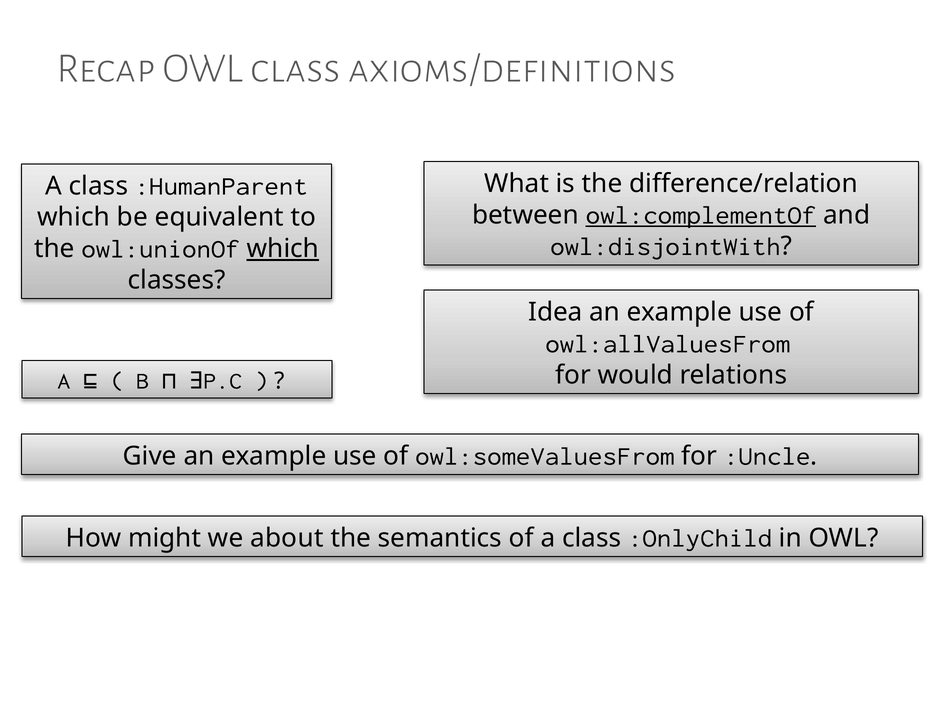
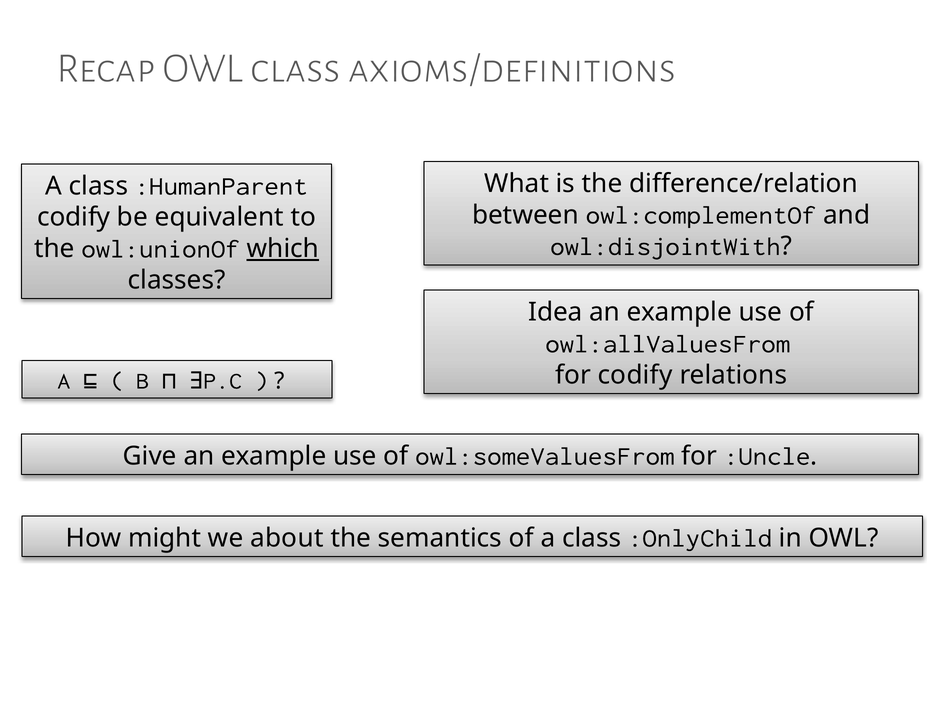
owl:complementOf underline: present -> none
which at (74, 218): which -> codify
for would: would -> codify
